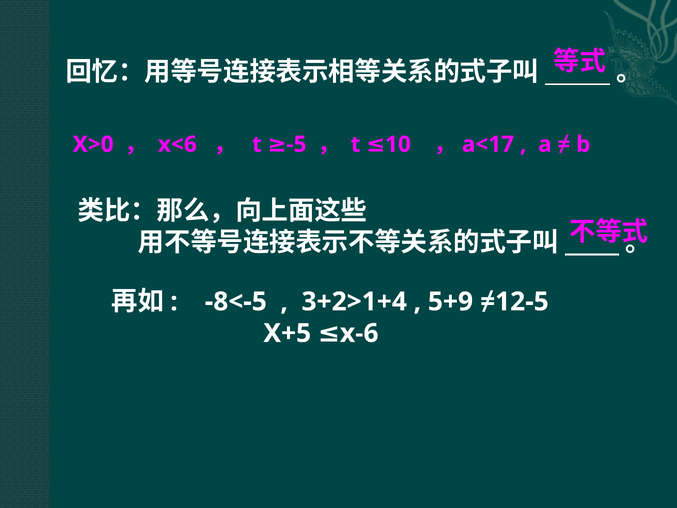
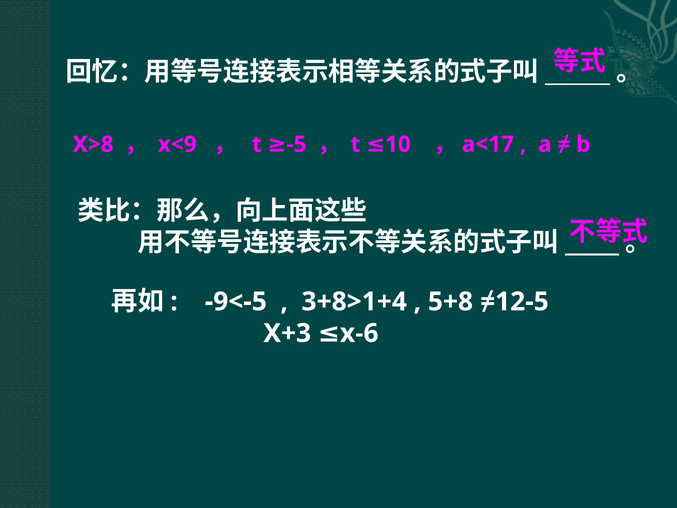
X>0: X>0 -> X>8
x<6: x<6 -> x<9
-8<-5: -8<-5 -> -9<-5
3+2>1+4: 3+2>1+4 -> 3+8>1+4
5+9: 5+9 -> 5+8
X+5: X+5 -> X+3
